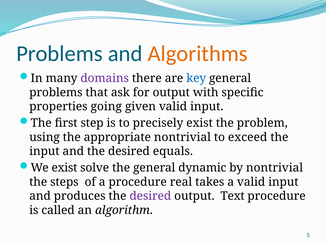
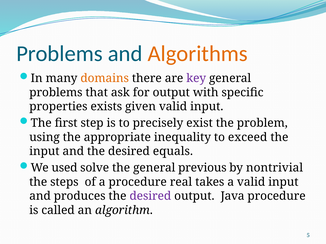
domains colour: purple -> orange
key colour: blue -> purple
going: going -> exists
appropriate nontrivial: nontrivial -> inequality
We exist: exist -> used
dynamic: dynamic -> previous
Text: Text -> Java
